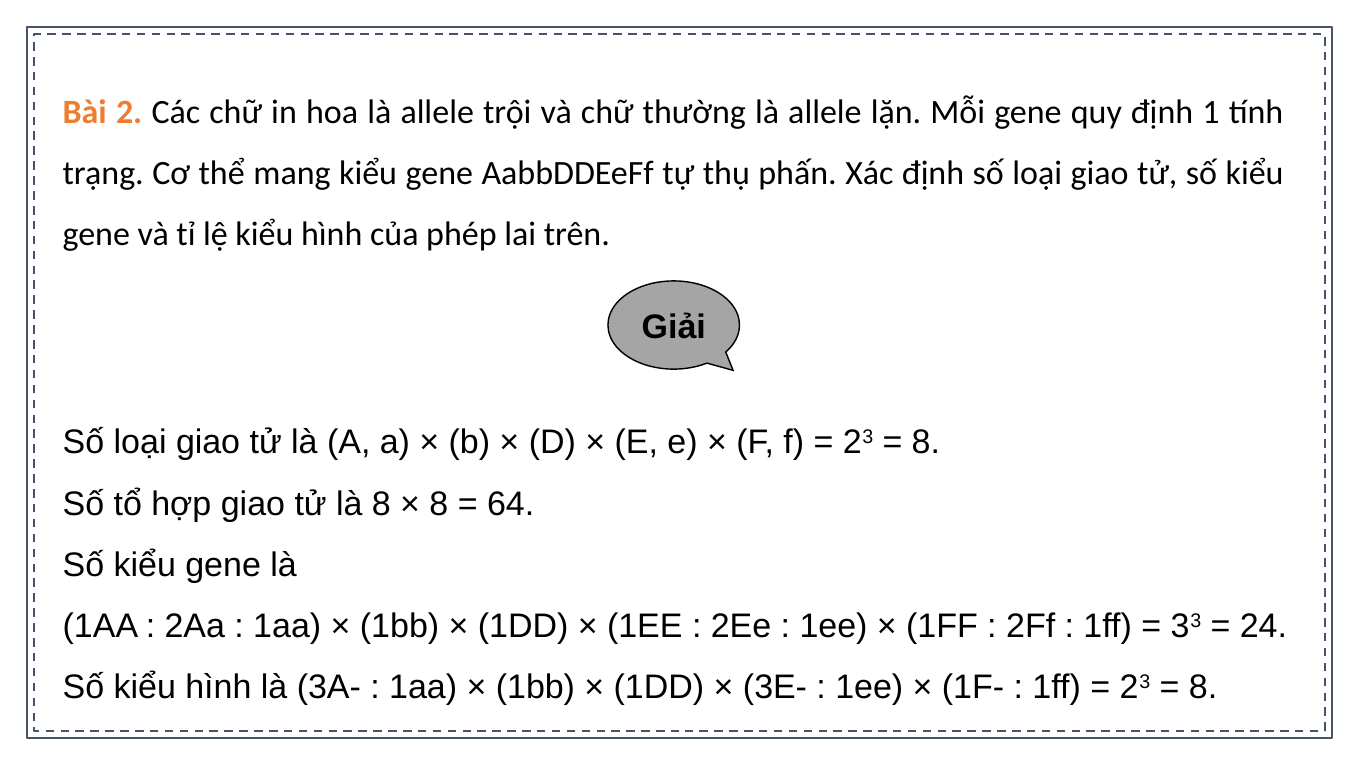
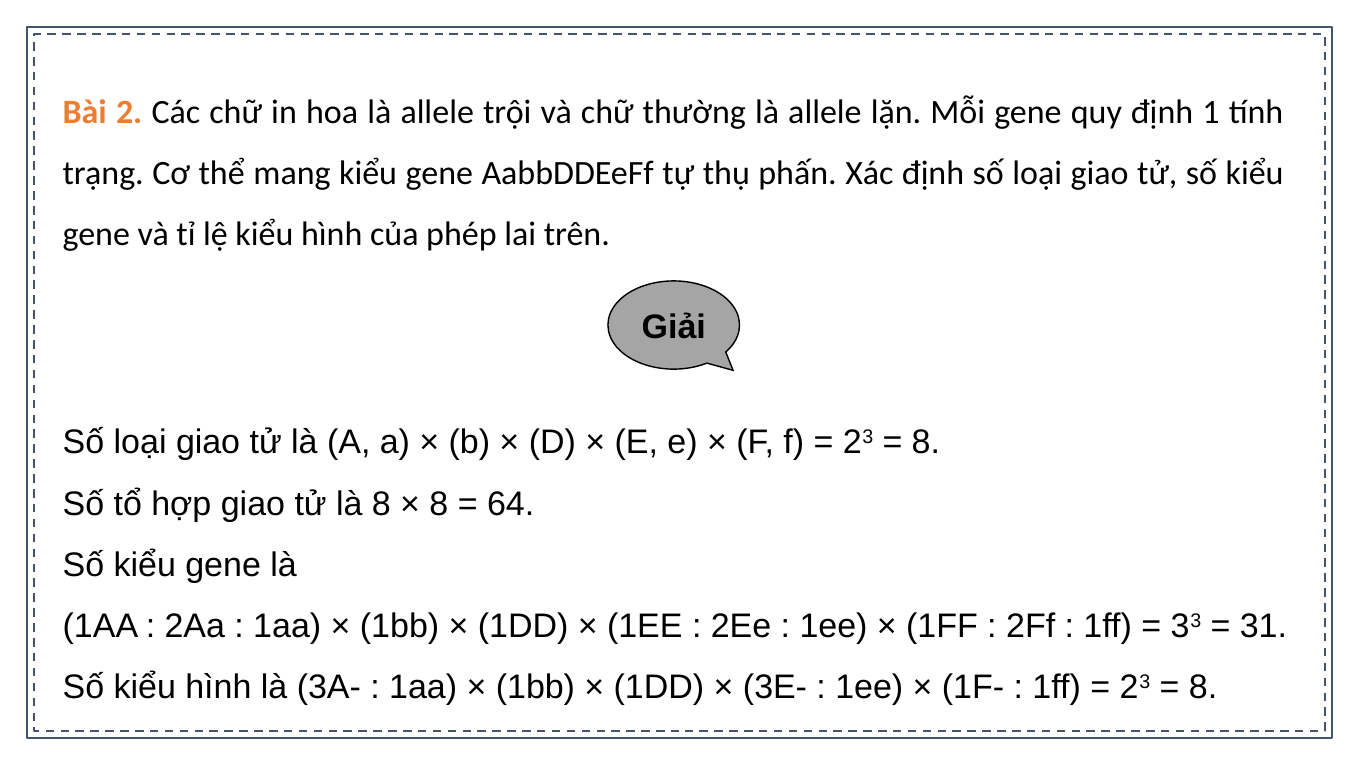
24: 24 -> 31
